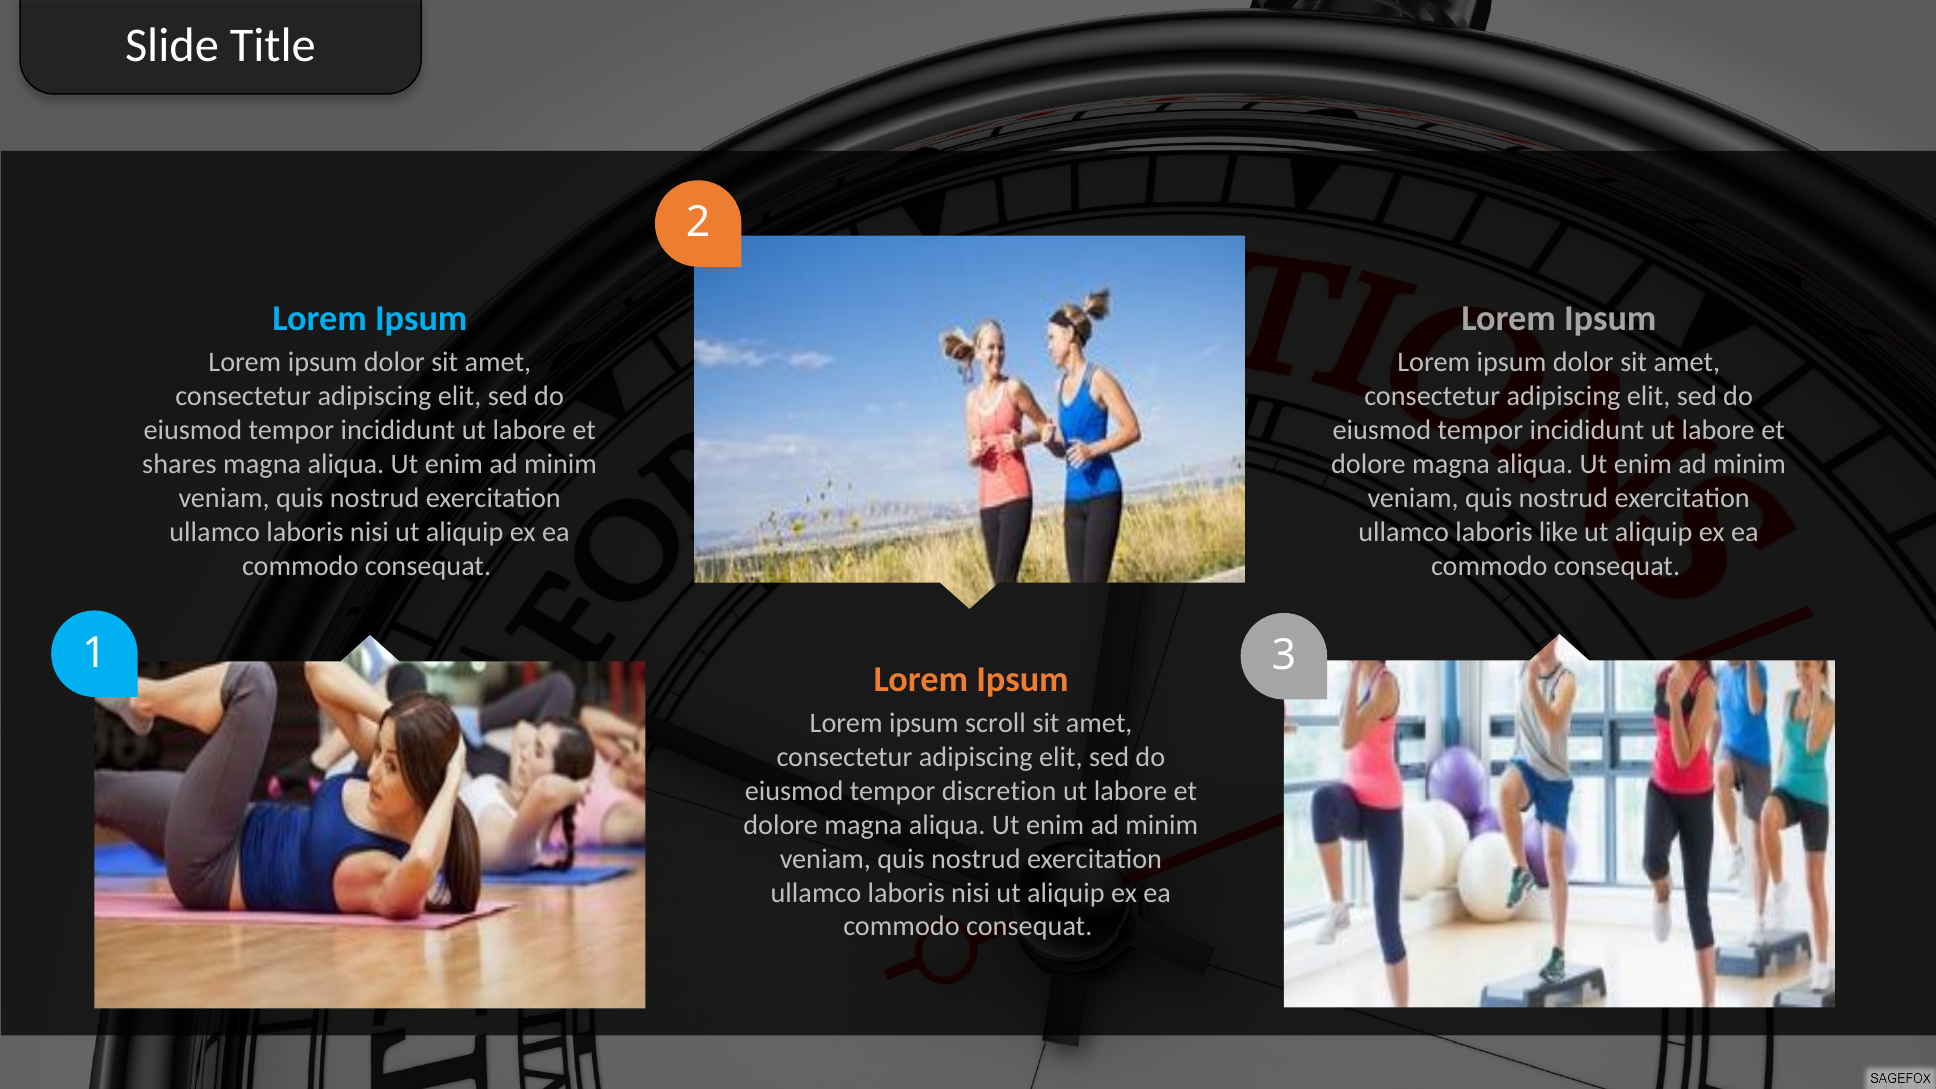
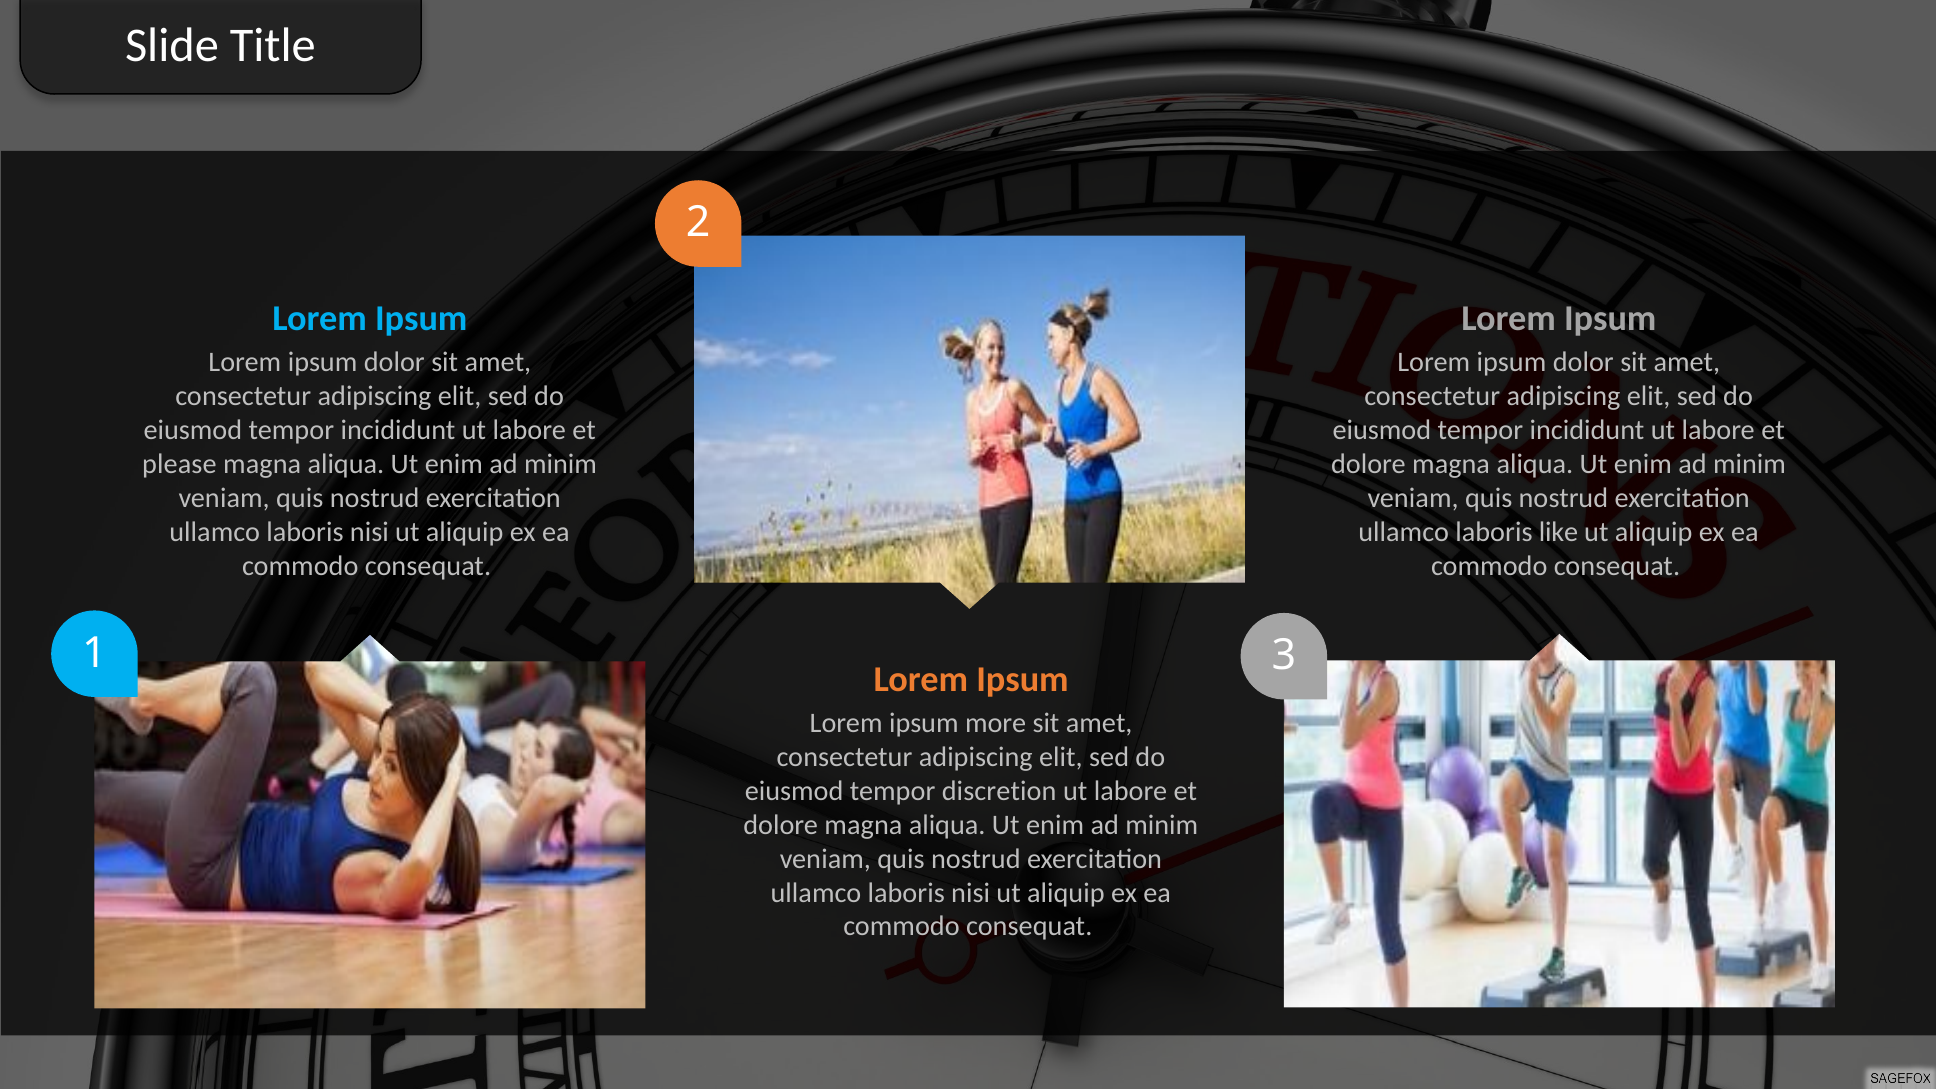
shares: shares -> please
scroll: scroll -> more
